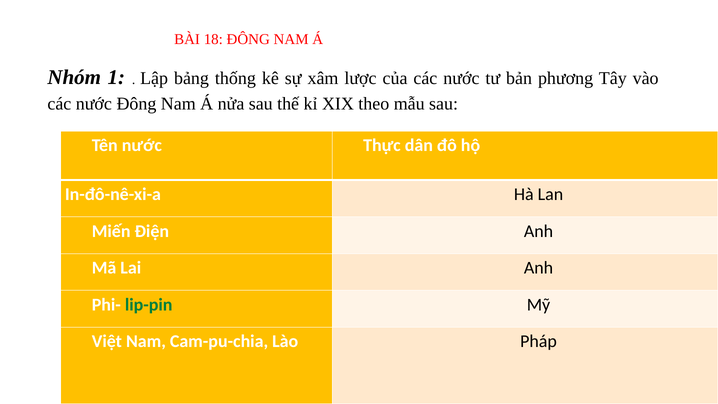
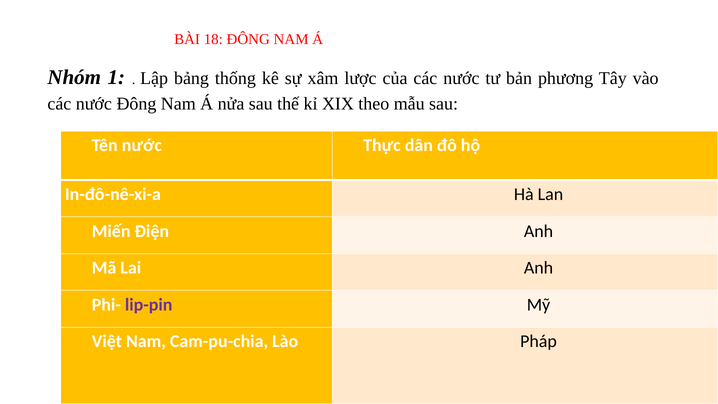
lip-pin colour: green -> purple
